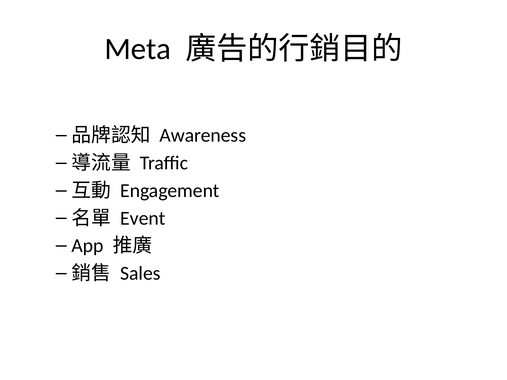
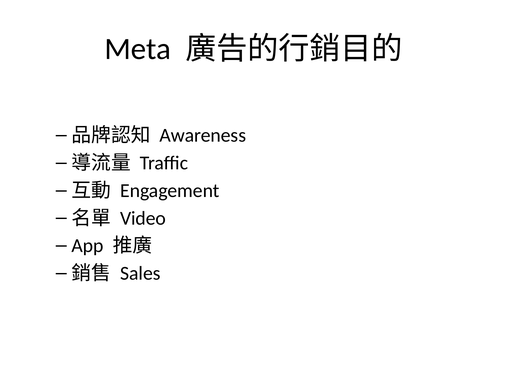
Event: Event -> Video
